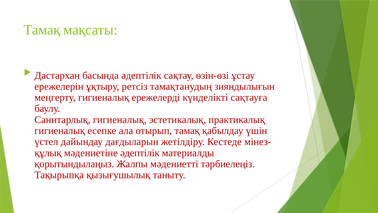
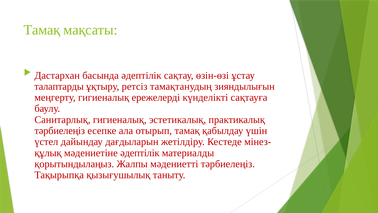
ережелерін: ережелерін -> талаптарды
гигиеналық at (60, 131): гигиеналық -> тәрбиелеңіз
